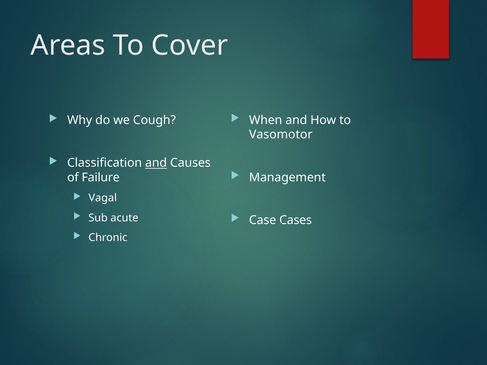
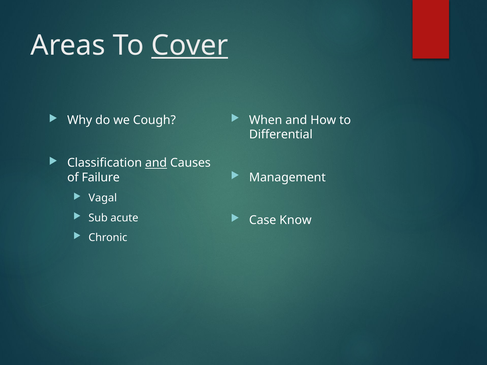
Cover underline: none -> present
Vasomotor: Vasomotor -> Differential
Cases: Cases -> Know
